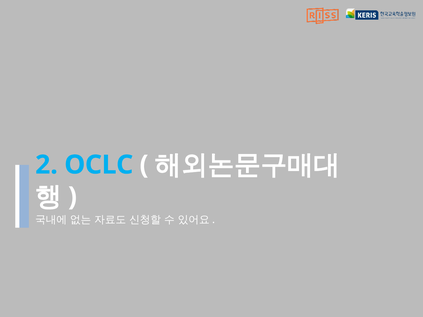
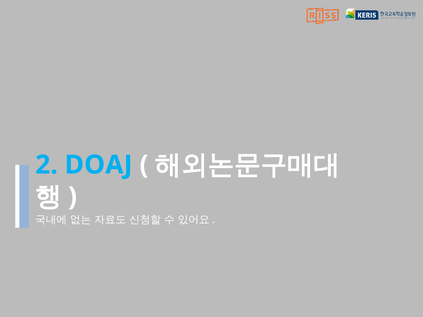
OCLC: OCLC -> DOAJ
